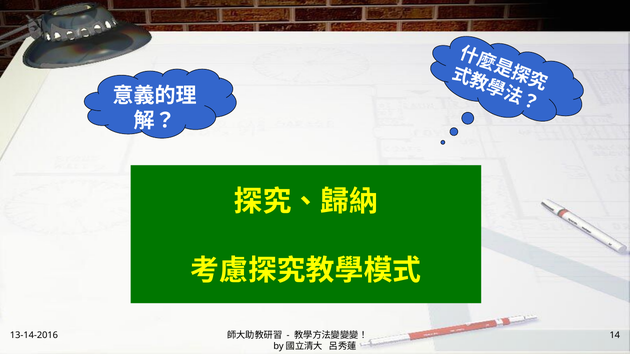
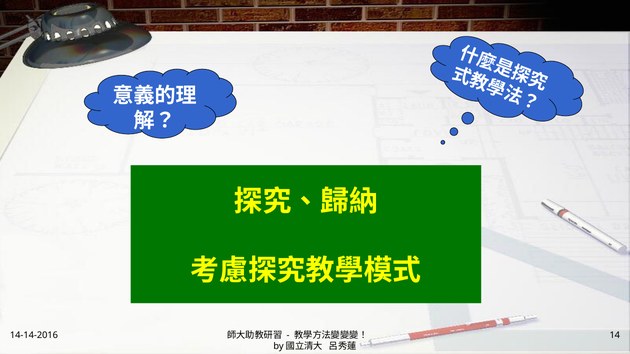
13-14-2016: 13-14-2016 -> 14-14-2016
